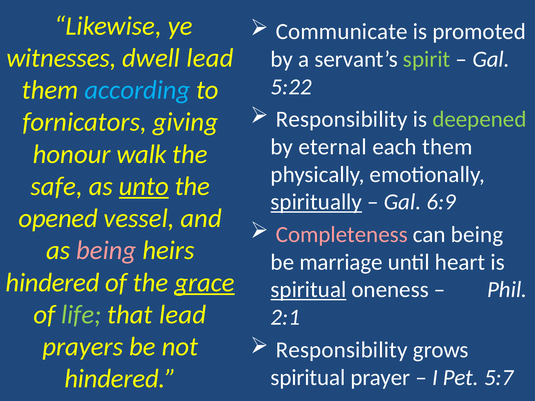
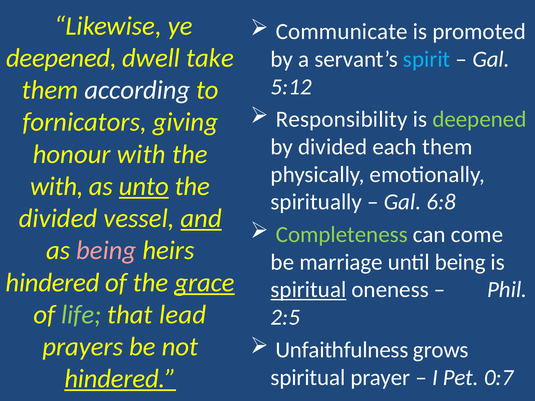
witnesses at (61, 58): witnesses -> deepened
dwell lead: lead -> take
spirit colour: light green -> light blue
5:22: 5:22 -> 5:12
according colour: light blue -> white
by eternal: eternal -> divided
honour walk: walk -> with
safe at (57, 186): safe -> with
spiritually underline: present -> none
6:9: 6:9 -> 6:8
opened at (58, 219): opened -> divided
and underline: none -> present
Completeness colour: pink -> light green
can being: being -> come
until heart: heart -> being
2:1: 2:1 -> 2:5
Responsibility at (342, 350): Responsibility -> Unfaithfulness
hindered at (120, 379) underline: none -> present
5:7: 5:7 -> 0:7
